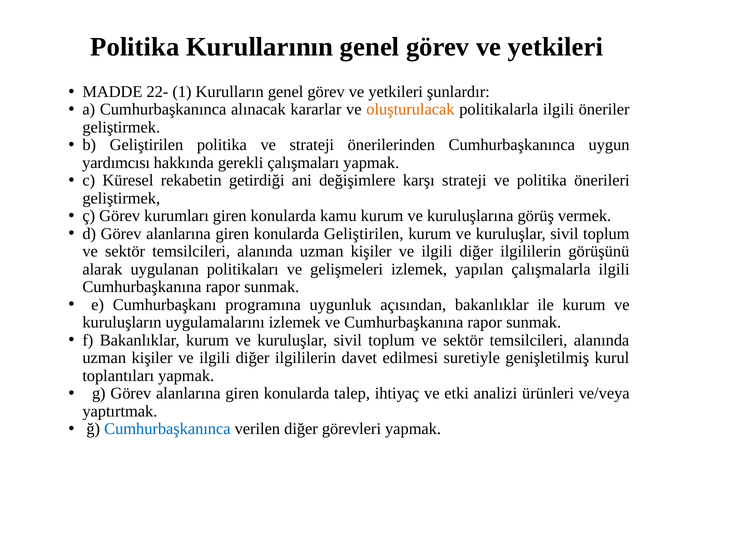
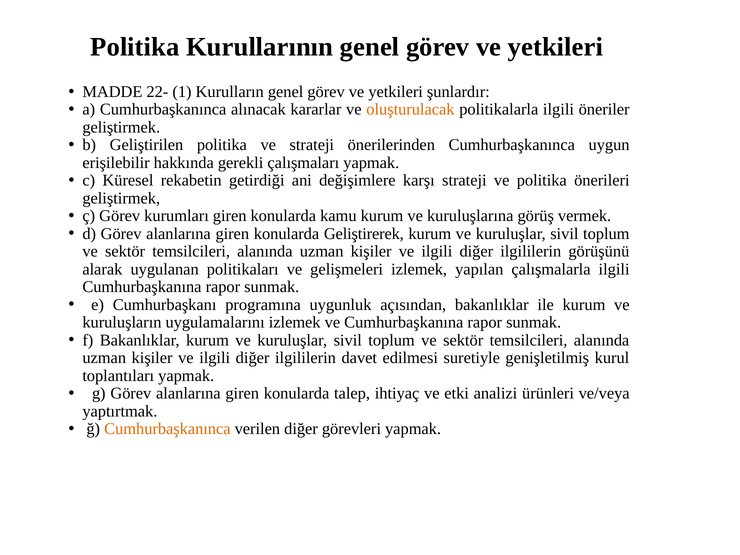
yardımcısı: yardımcısı -> erişilebilir
konularda Geliştirilen: Geliştirilen -> Geliştirerek
Cumhurbaşkanınca at (167, 429) colour: blue -> orange
